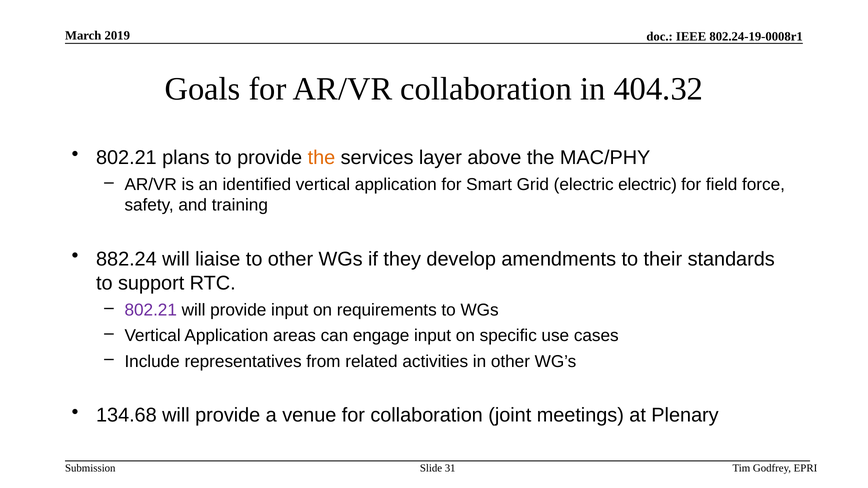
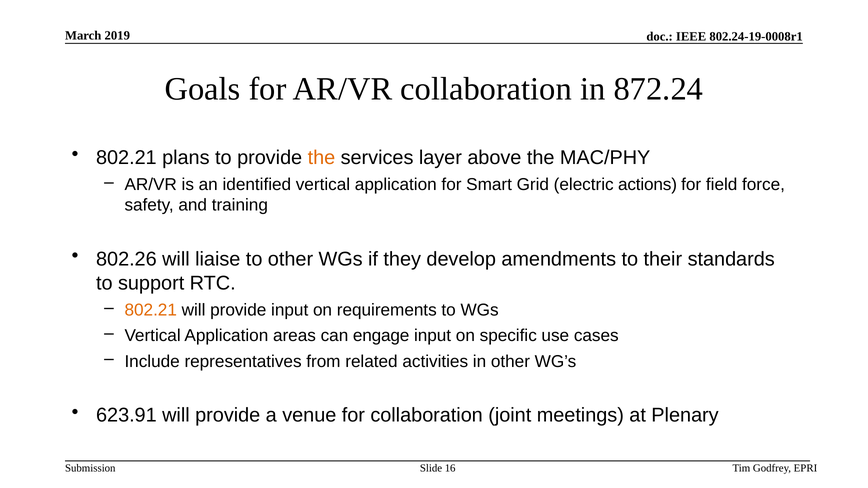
404.32: 404.32 -> 872.24
electric electric: electric -> actions
882.24: 882.24 -> 802.26
802.21 at (151, 310) colour: purple -> orange
134.68: 134.68 -> 623.91
31: 31 -> 16
